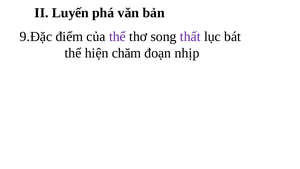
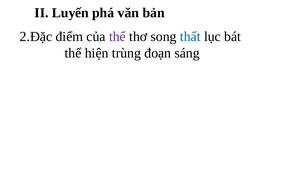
9.Đặc: 9.Đặc -> 2.Đặc
thất colour: purple -> blue
chăm: chăm -> trùng
nhịp: nhịp -> sáng
